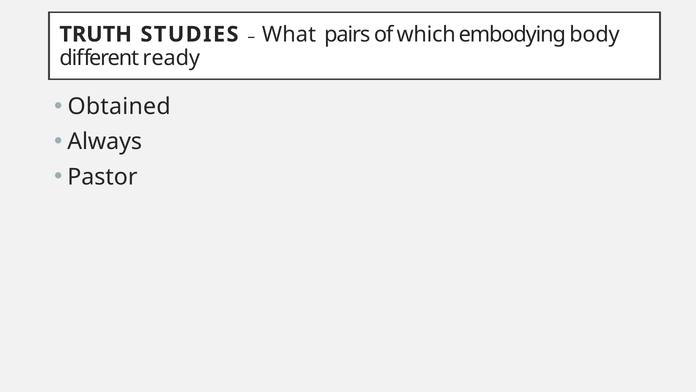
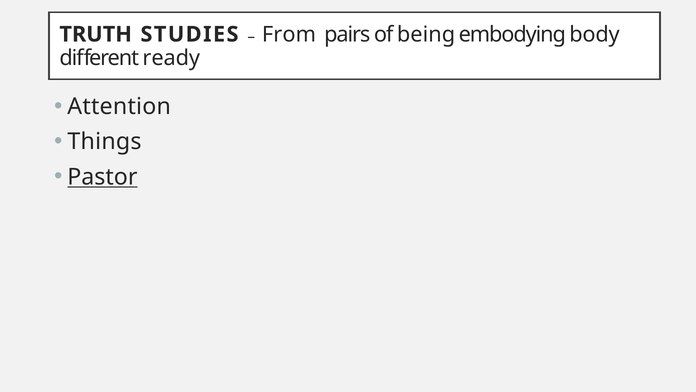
What: What -> From
which: which -> being
Obtained: Obtained -> Attention
Always: Always -> Things
Pastor underline: none -> present
